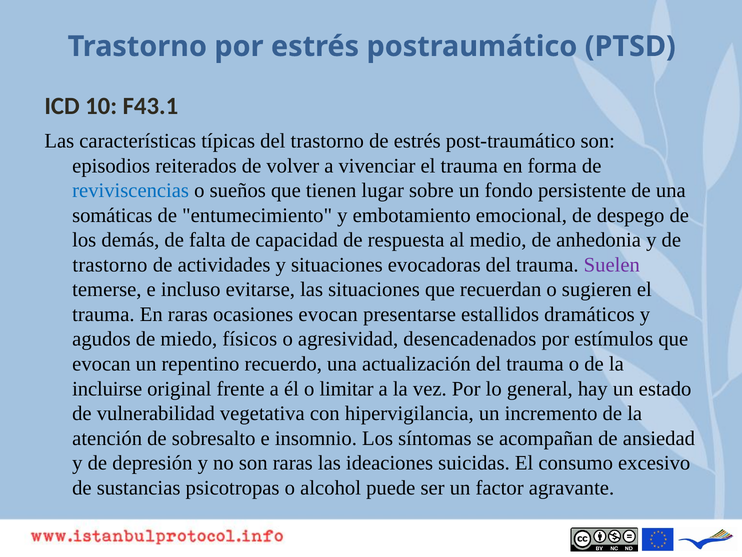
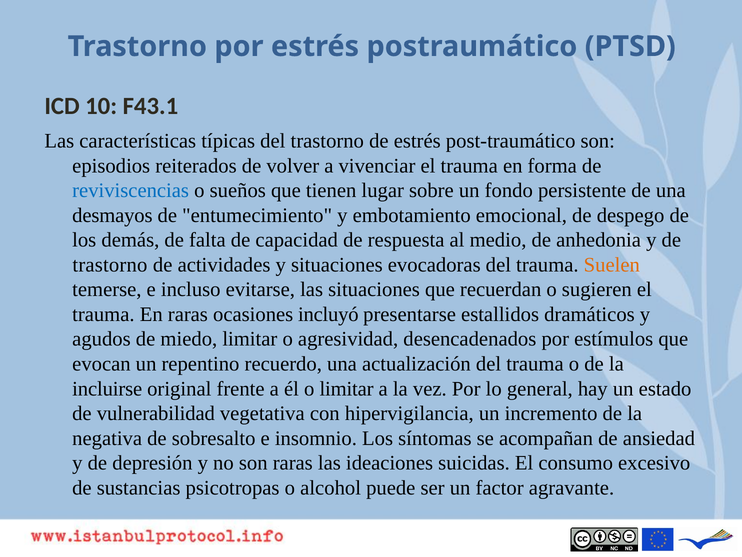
somáticas: somáticas -> desmayos
Suelen colour: purple -> orange
ocasiones evocan: evocan -> incluyó
miedo físicos: físicos -> limitar
atención: atención -> negativa
